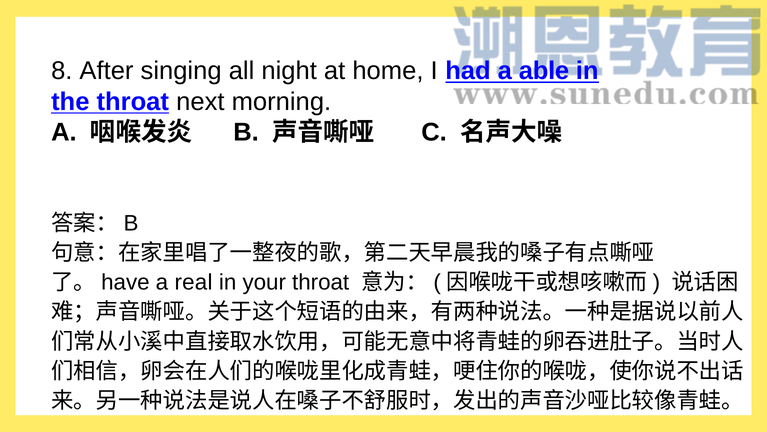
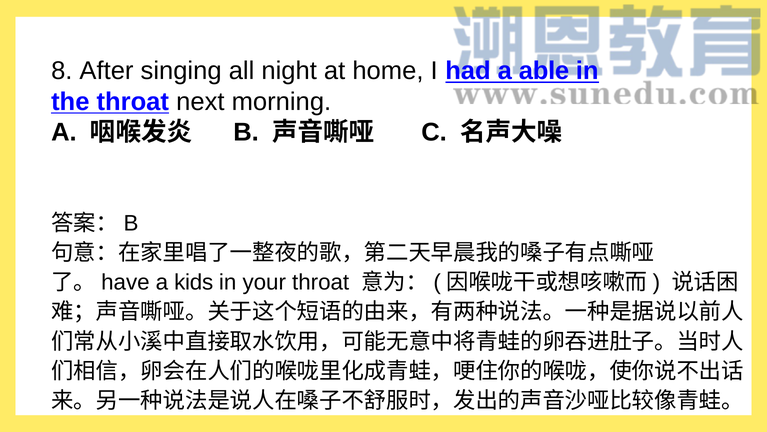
real: real -> kids
